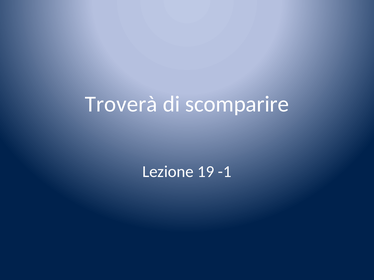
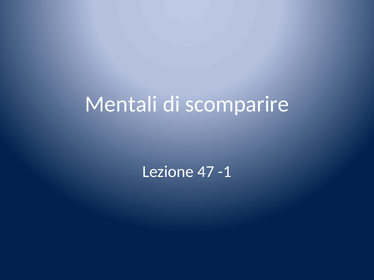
Troverà: Troverà -> Mentali
19: 19 -> 47
